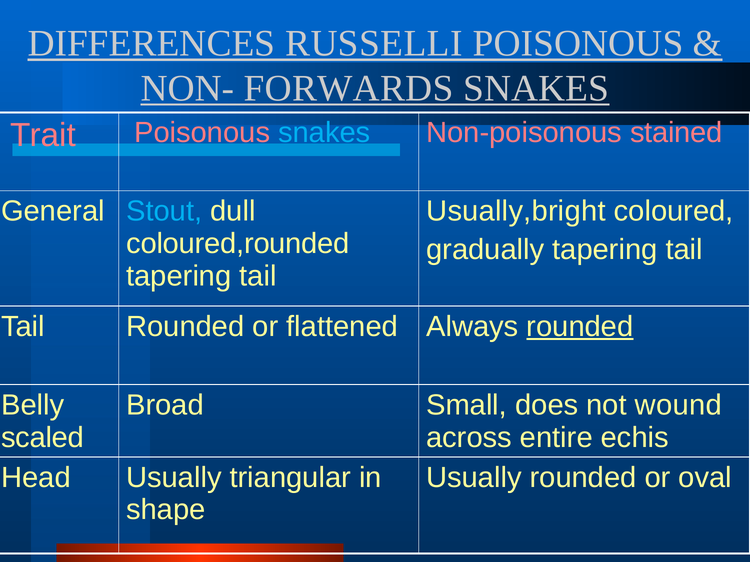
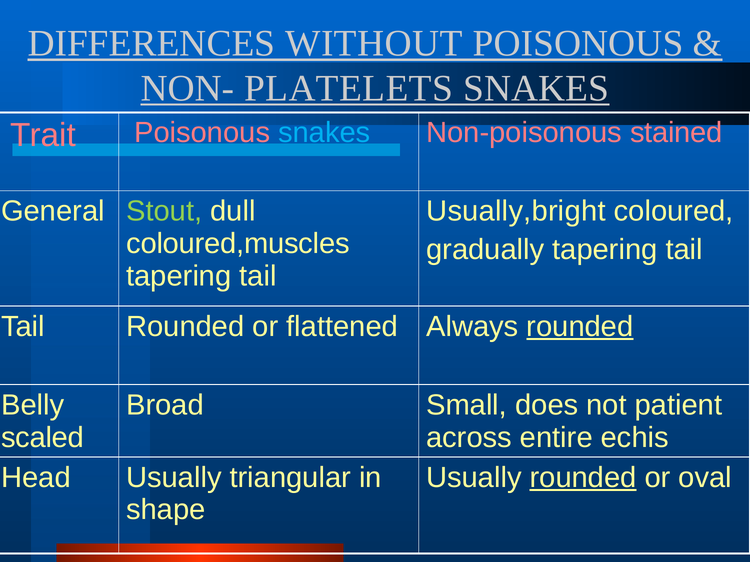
RUSSELLI: RUSSELLI -> WITHOUT
FORWARDS: FORWARDS -> PLATELETS
Stout colour: light blue -> light green
coloured,rounded: coloured,rounded -> coloured,muscles
wound: wound -> patient
rounded at (583, 478) underline: none -> present
